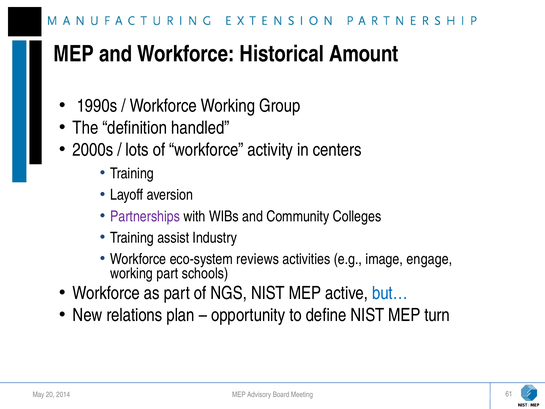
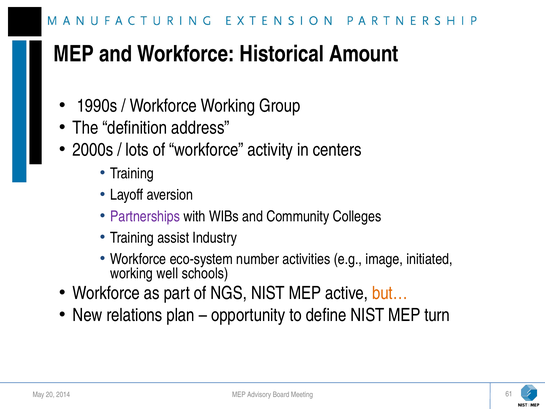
handled: handled -> address
reviews: reviews -> number
engage: engage -> initiated
working part: part -> well
but… colour: blue -> orange
